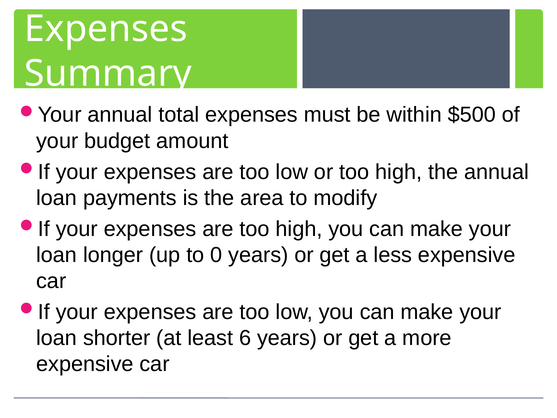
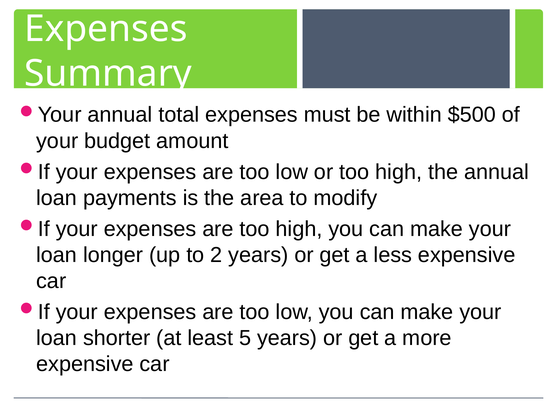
0: 0 -> 2
6: 6 -> 5
